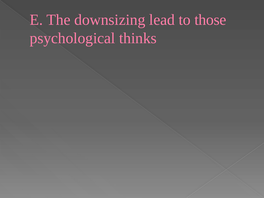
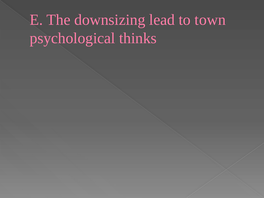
those: those -> town
